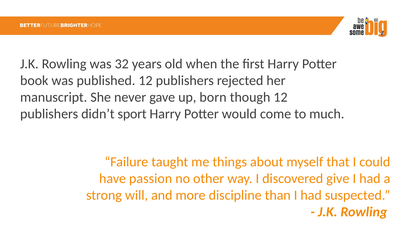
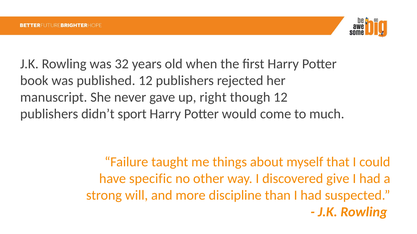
born: born -> right
passion: passion -> specific
